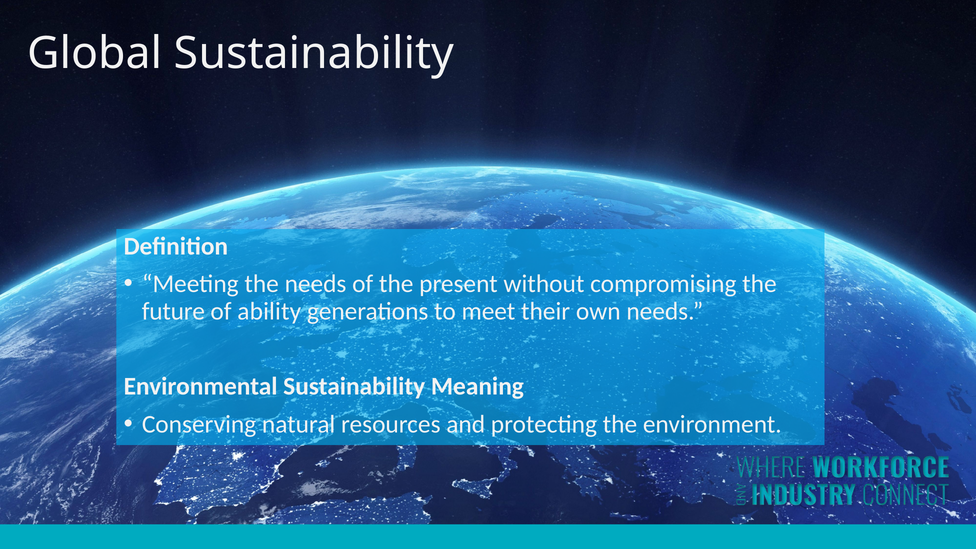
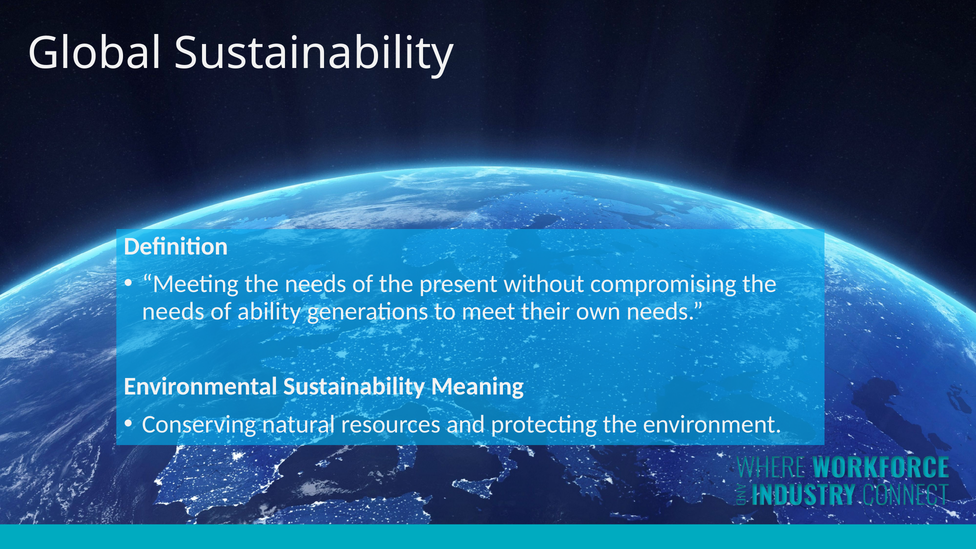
future at (173, 311): future -> needs
